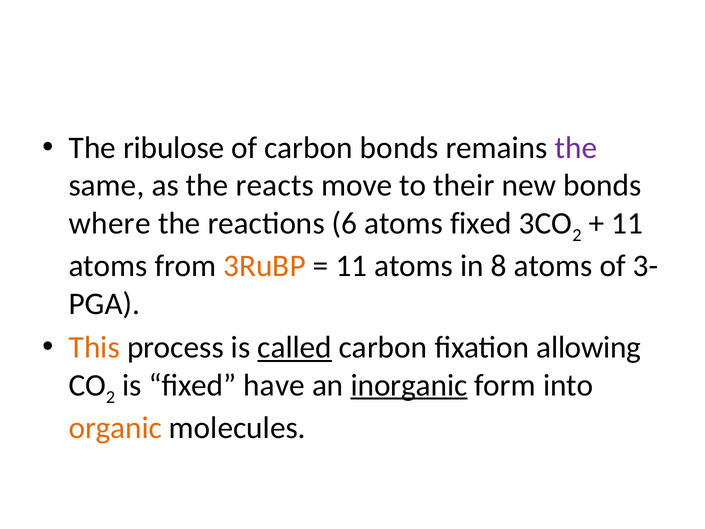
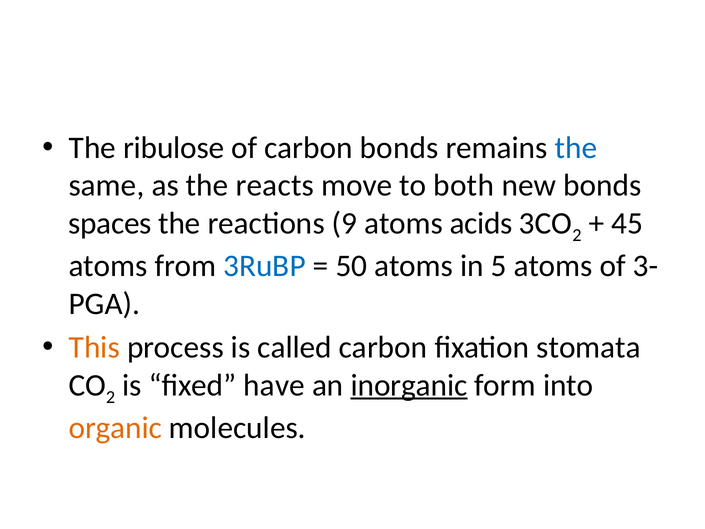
the at (576, 148) colour: purple -> blue
their: their -> both
where: where -> spaces
6: 6 -> 9
atoms fixed: fixed -> acids
11 at (627, 223): 11 -> 45
3RuBP colour: orange -> blue
11 at (351, 266): 11 -> 50
8: 8 -> 5
called underline: present -> none
allowing: allowing -> stomata
